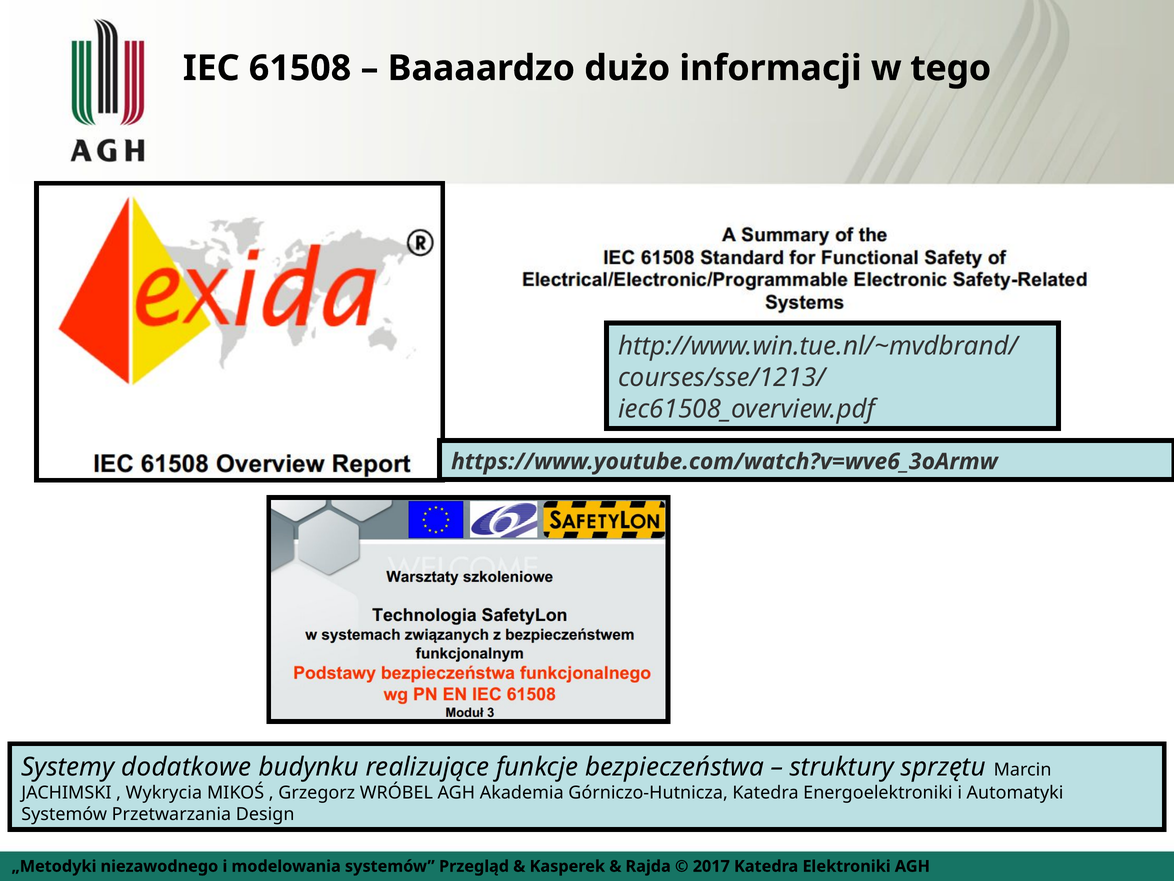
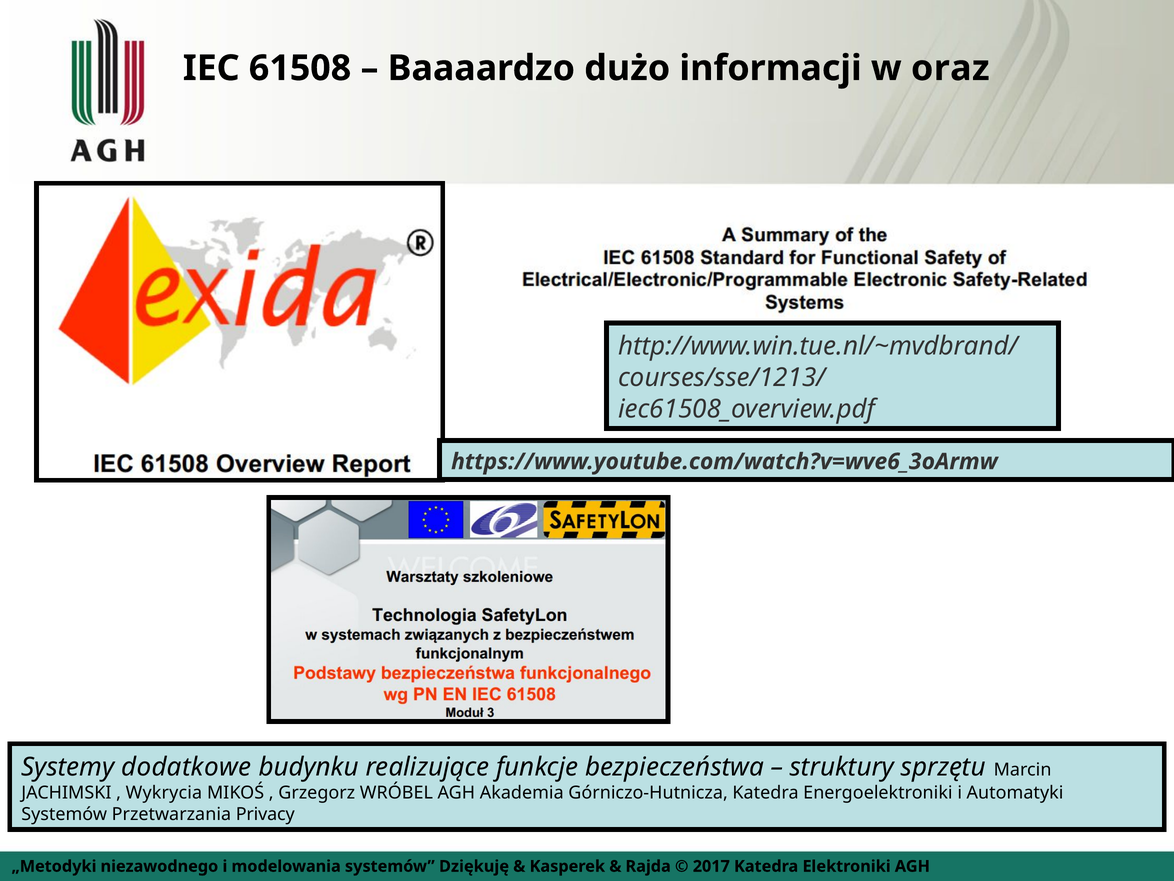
tego: tego -> oraz
Design: Design -> Privacy
Przegląd: Przegląd -> Dziękuję
